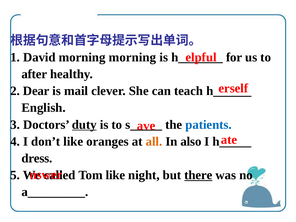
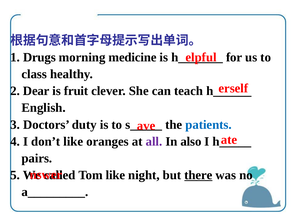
David: David -> Drugs
morning morning: morning -> medicine
after: after -> class
mail: mail -> fruit
duty underline: present -> none
all colour: orange -> purple
dress: dress -> pairs
